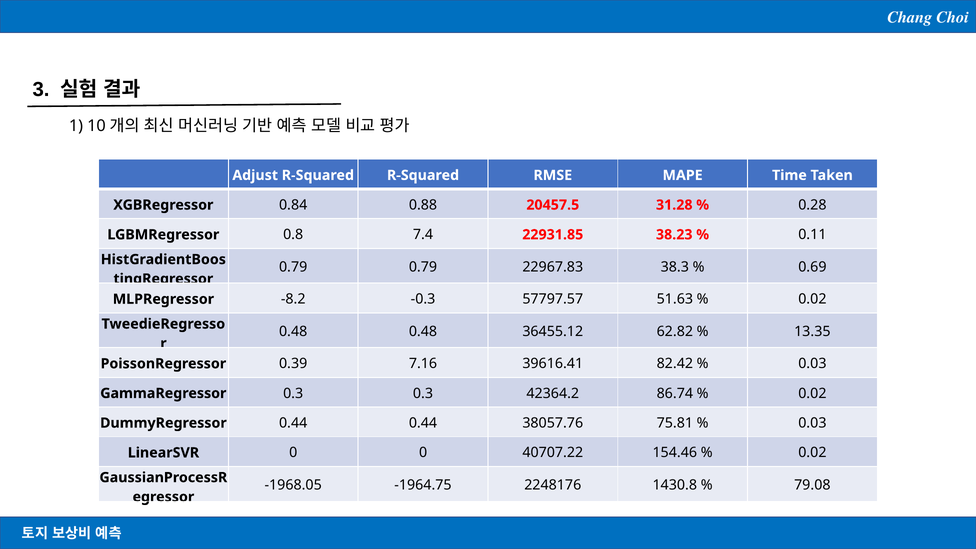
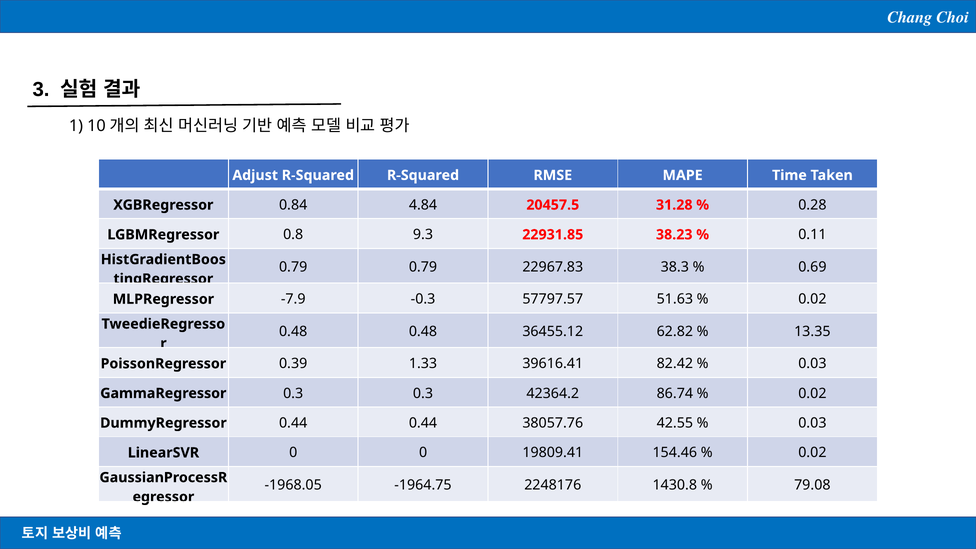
0.88: 0.88 -> 4.84
7.4: 7.4 -> 9.3
-8.2: -8.2 -> -7.9
7.16: 7.16 -> 1.33
75.81: 75.81 -> 42.55
40707.22: 40707.22 -> 19809.41
